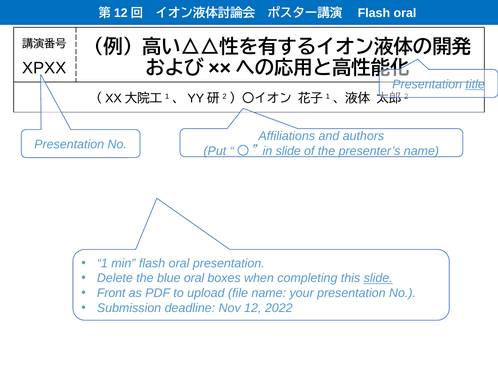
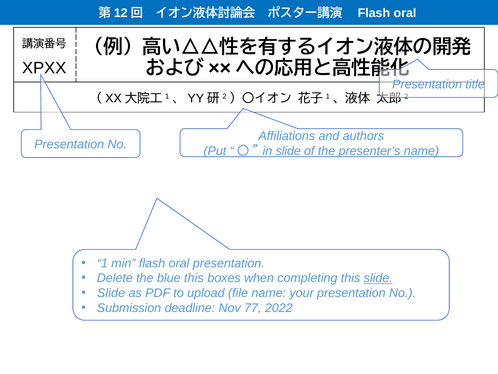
title underline: present -> none
blue oral: oral -> this
Front at (111, 293): Front -> Slide
12: 12 -> 77
